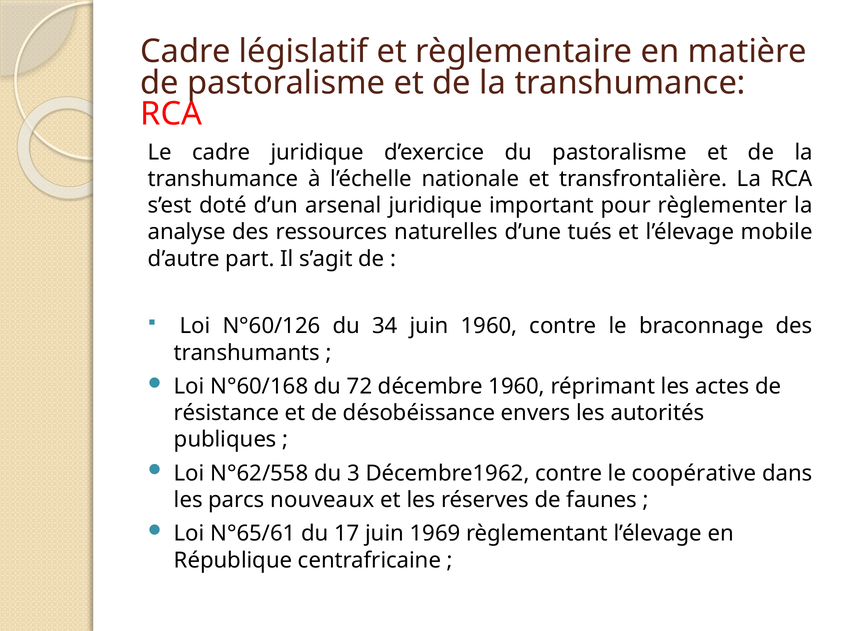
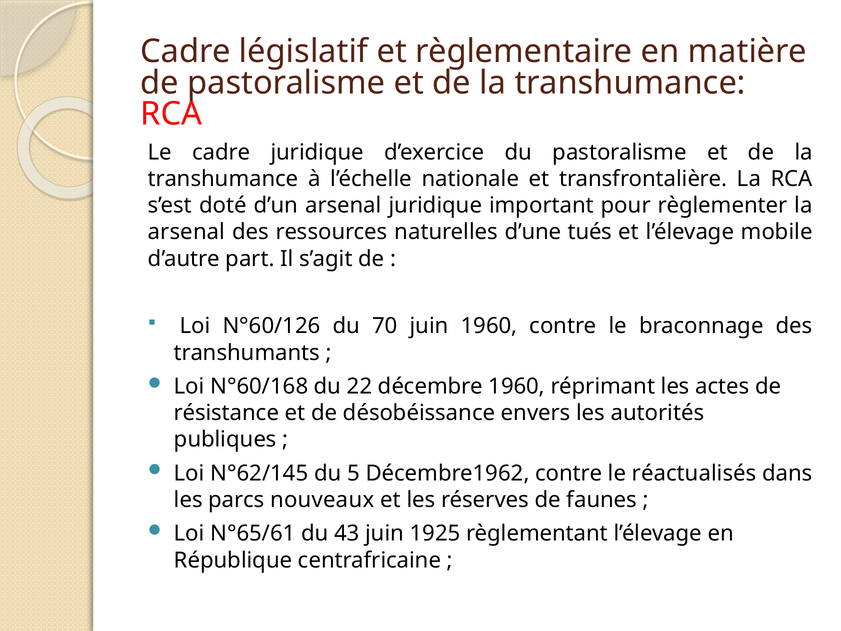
analyse at (187, 232): analyse -> arsenal
34: 34 -> 70
72: 72 -> 22
N°62/558: N°62/558 -> N°62/145
3: 3 -> 5
coopérative: coopérative -> réactualisés
17: 17 -> 43
1969: 1969 -> 1925
